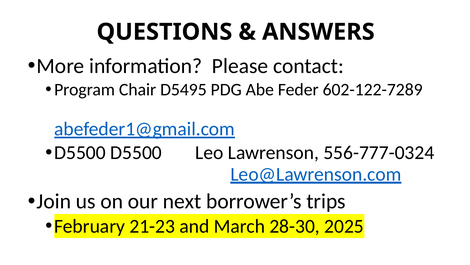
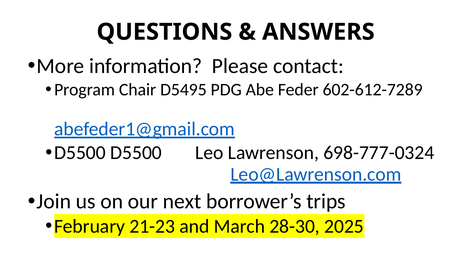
602-122-7289: 602-122-7289 -> 602-612-7289
556-777-0324: 556-777-0324 -> 698-777-0324
